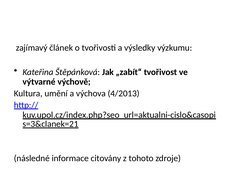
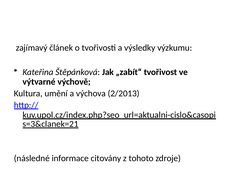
4/2013: 4/2013 -> 2/2013
